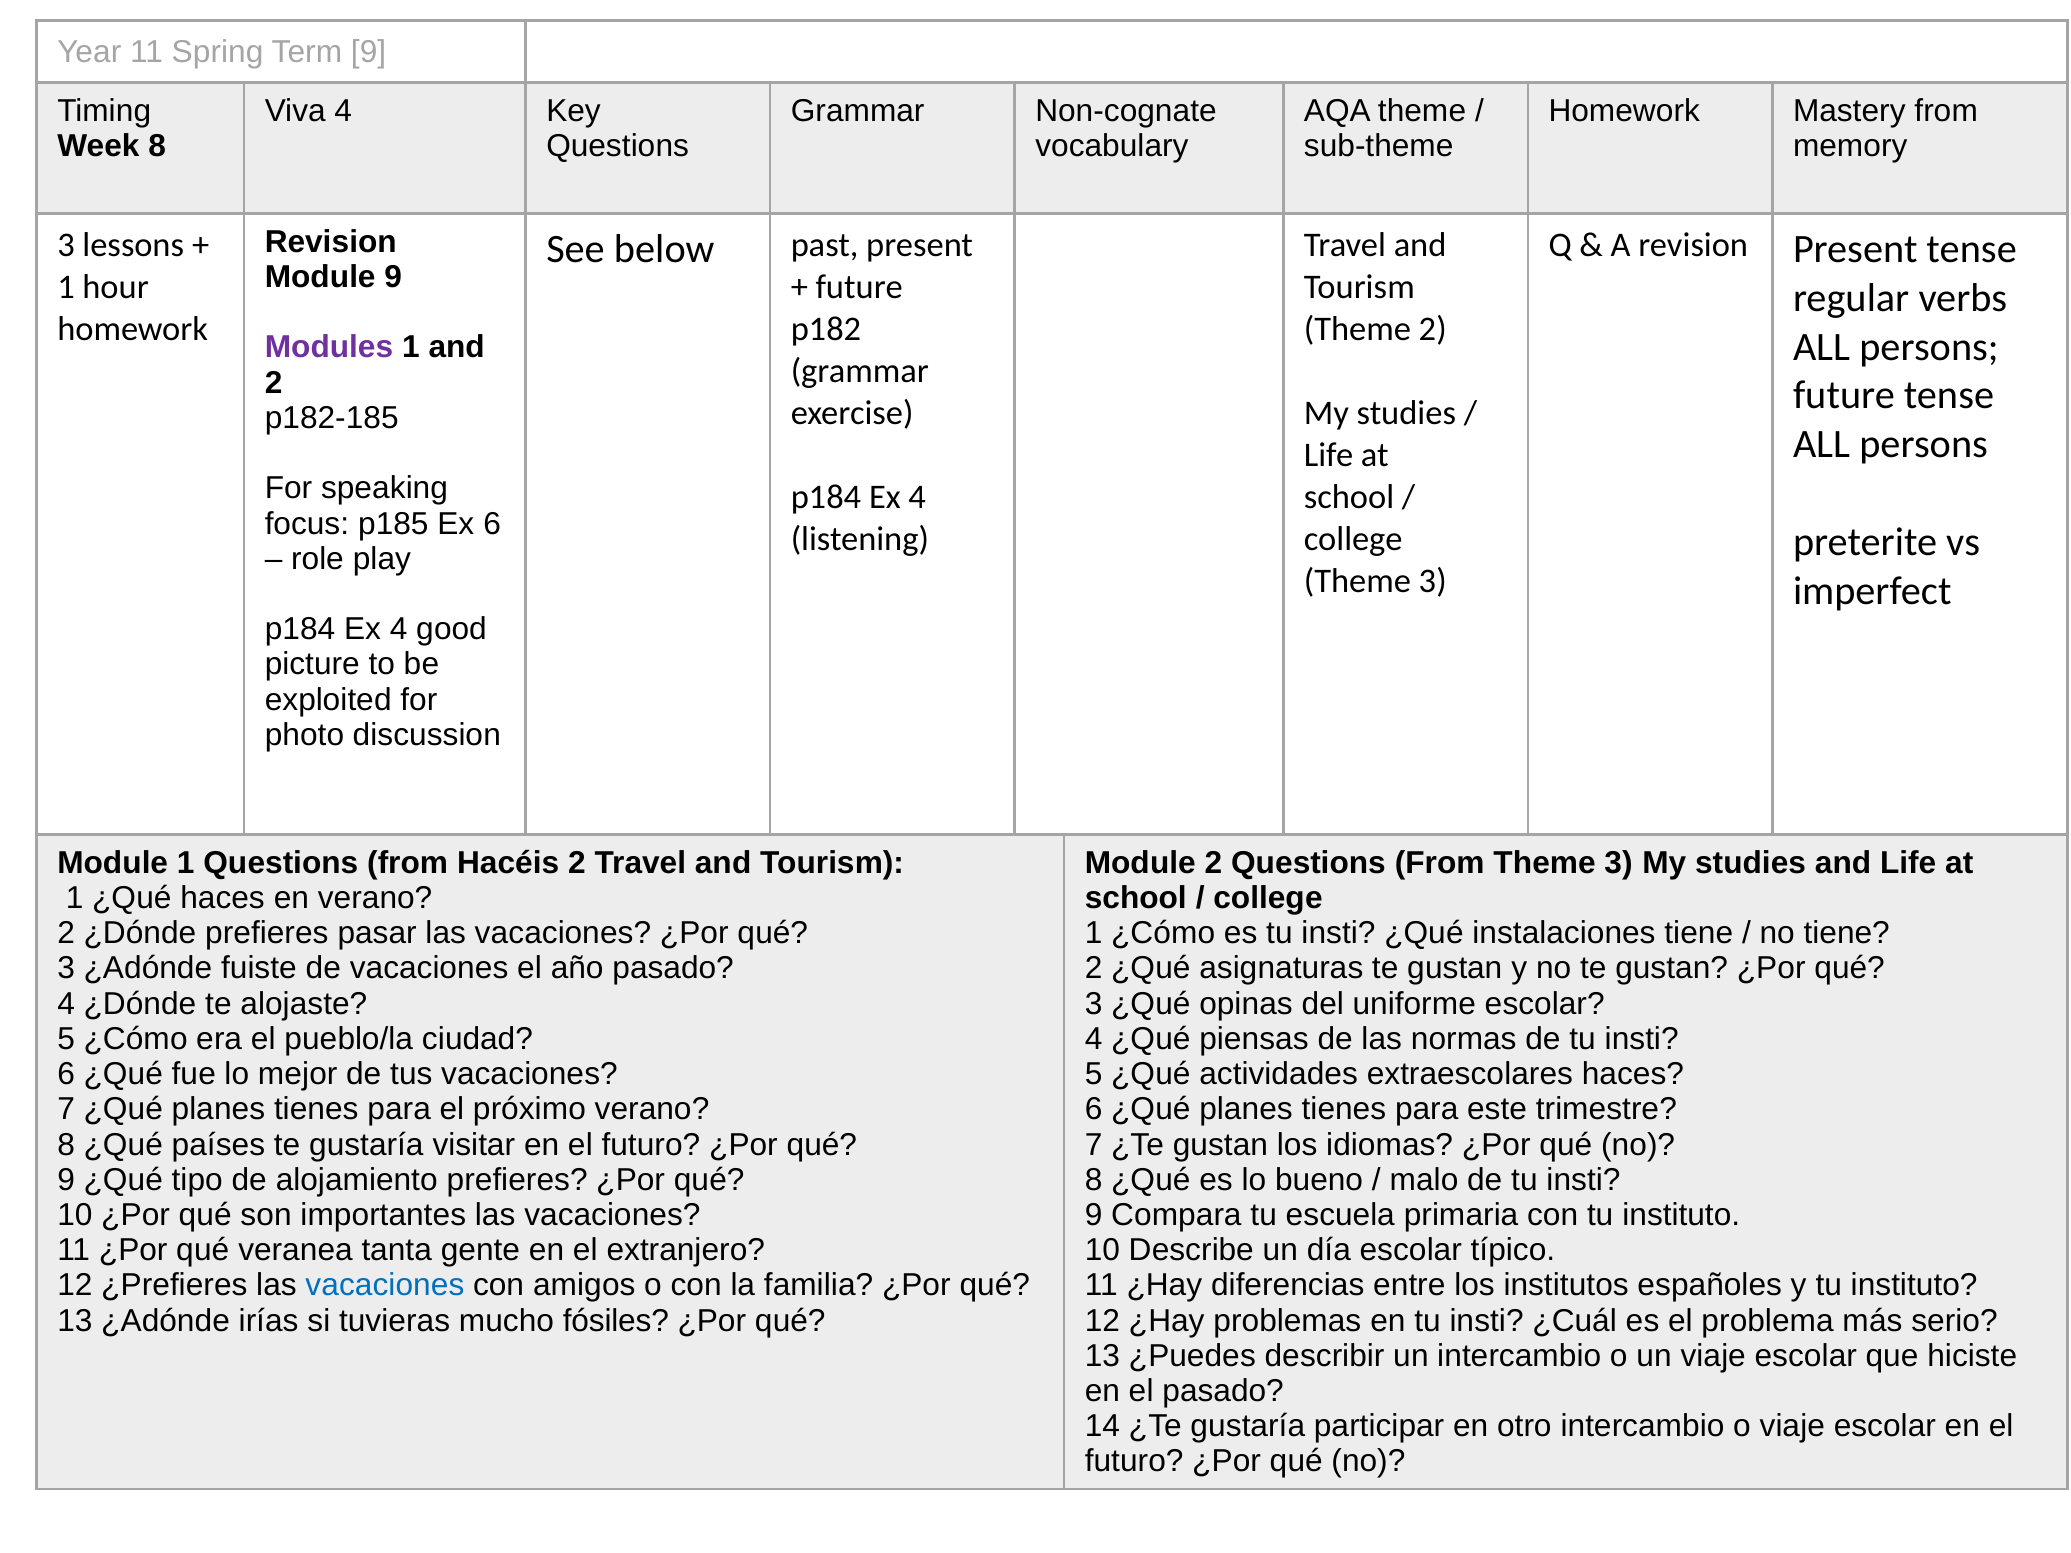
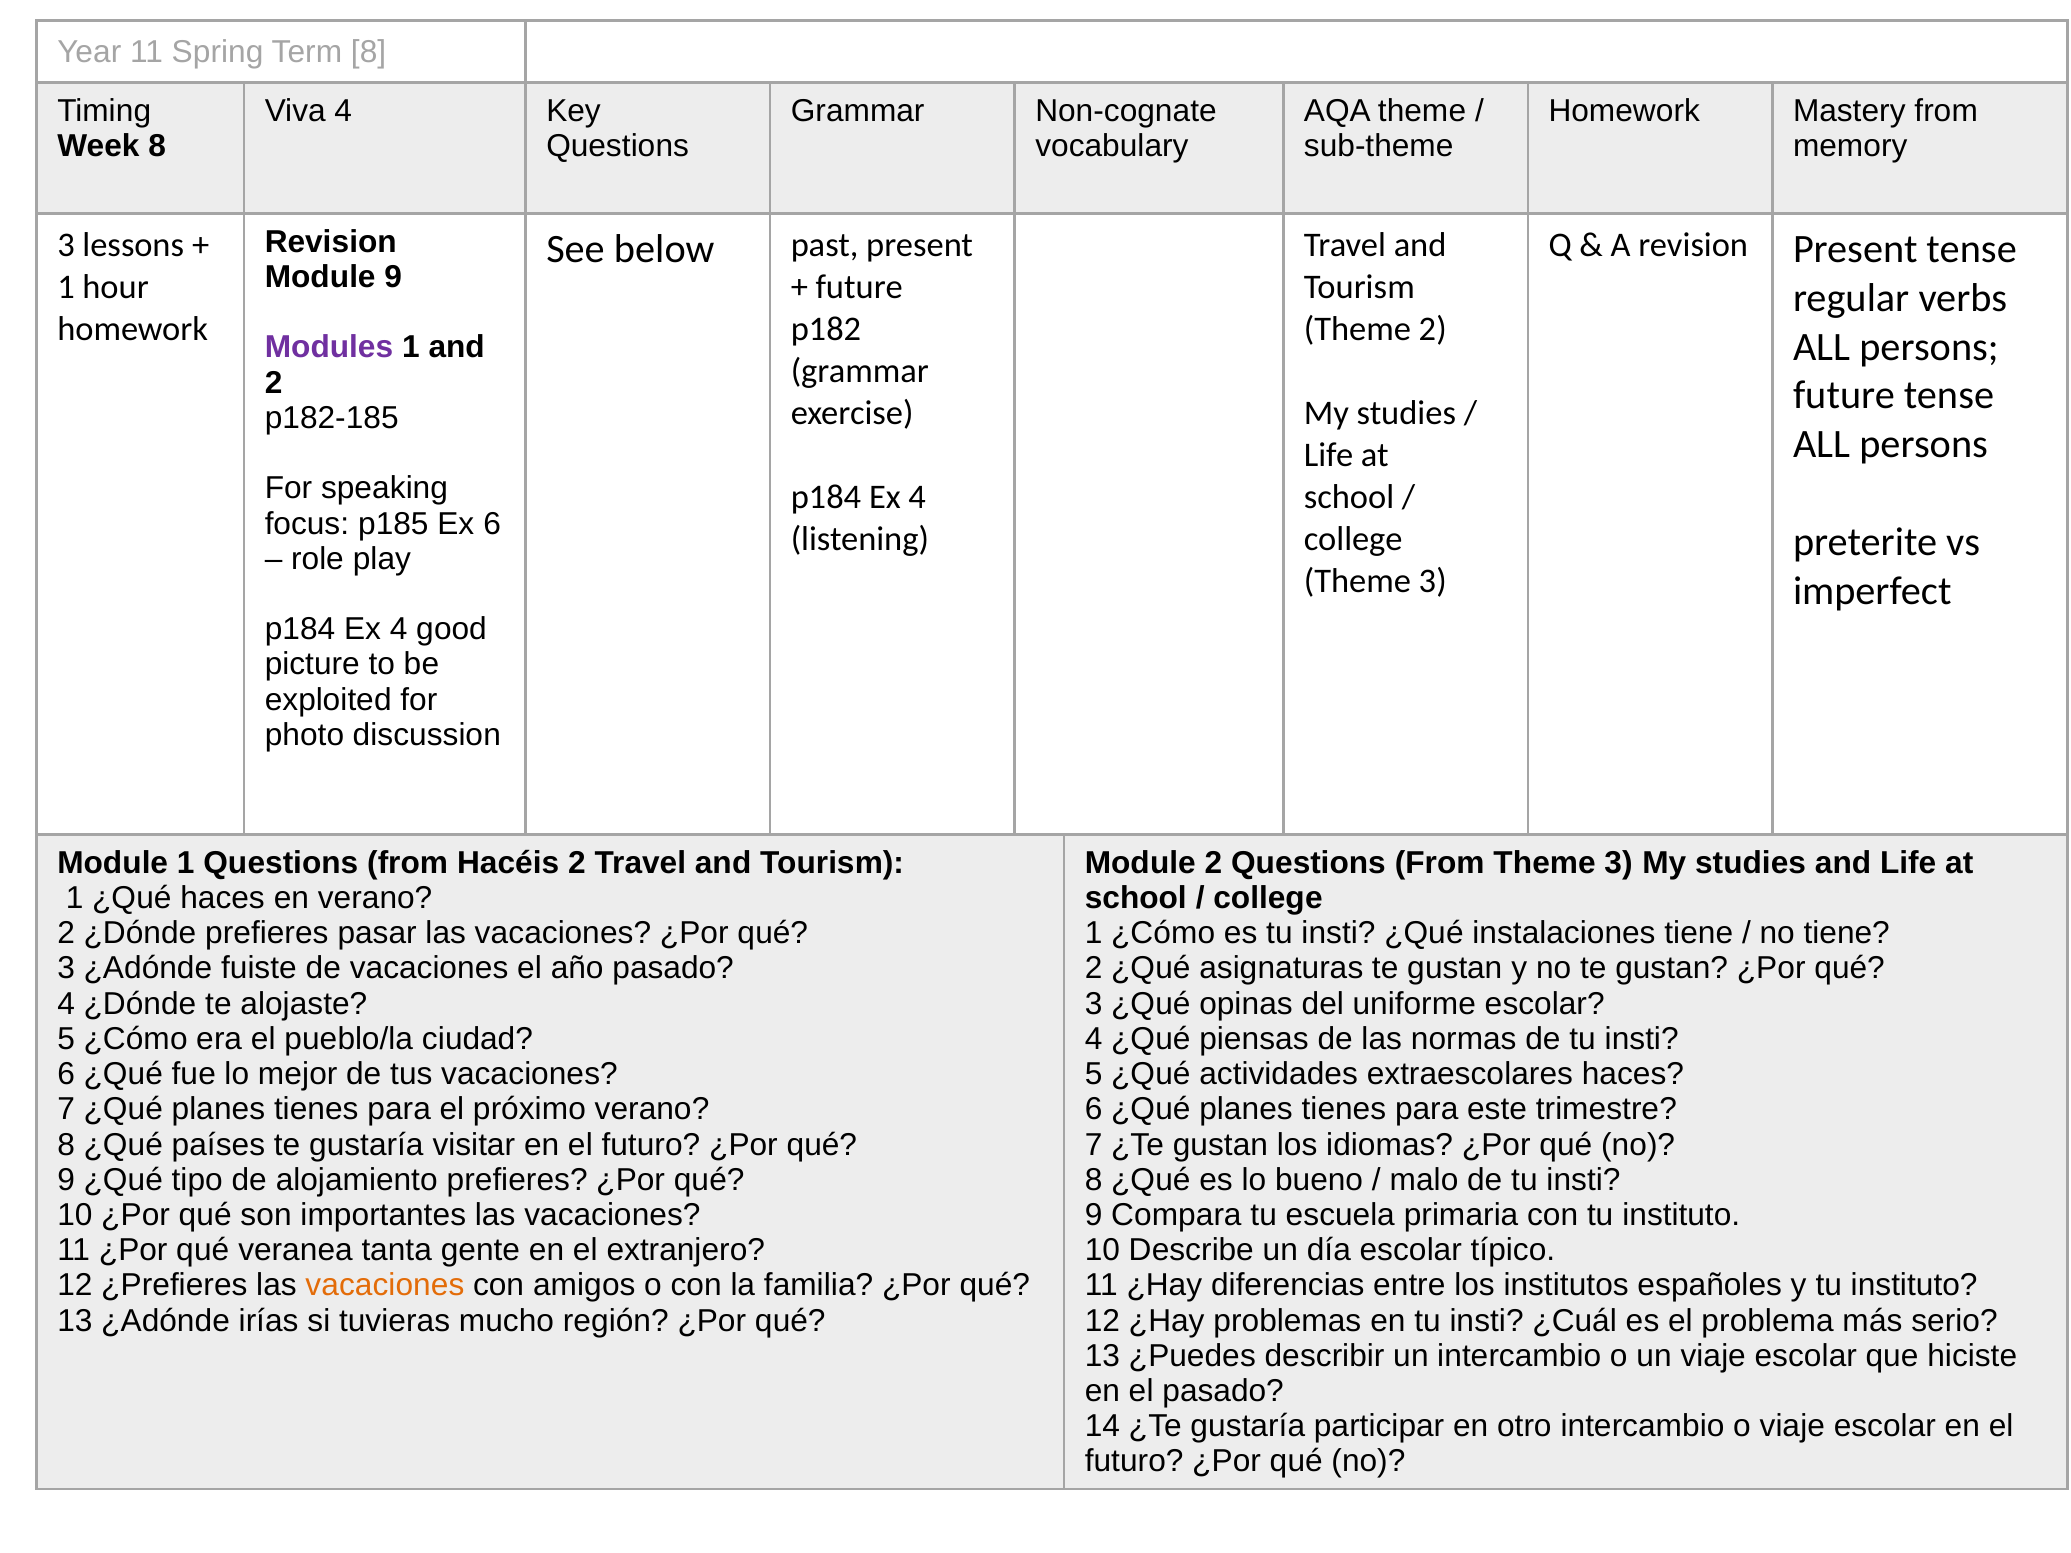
Term 9: 9 -> 8
vacaciones at (385, 1286) colour: blue -> orange
fósiles: fósiles -> región
